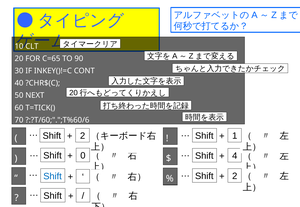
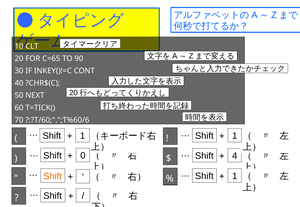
2 at (83, 136): 2 -> 1
Shift at (53, 177) colour: blue -> orange
2 at (235, 177): 2 -> 1
